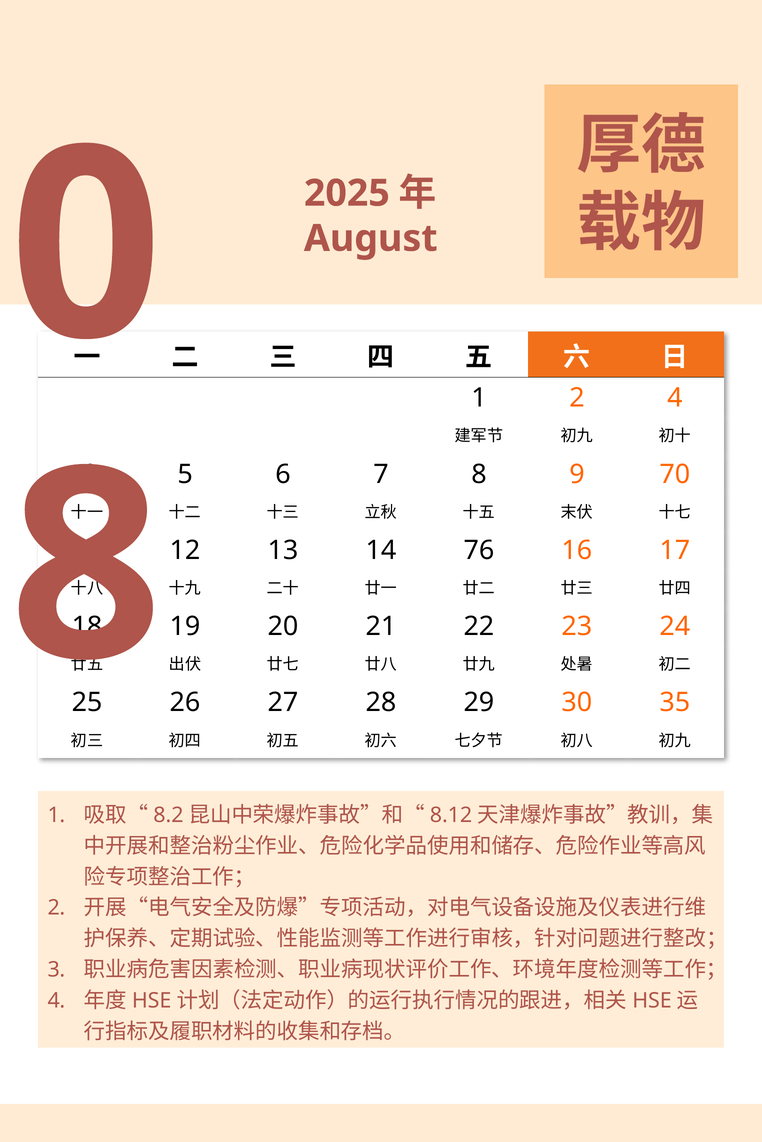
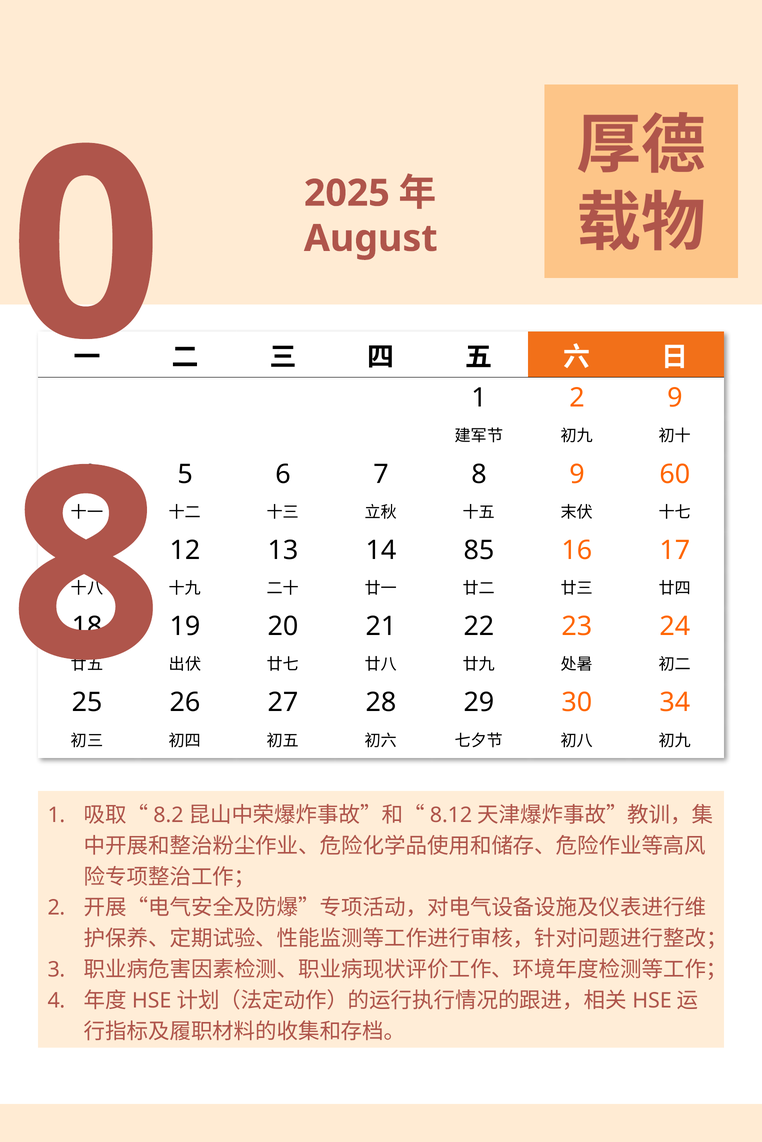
2 4: 4 -> 9
70: 70 -> 60
76: 76 -> 85
35: 35 -> 34
